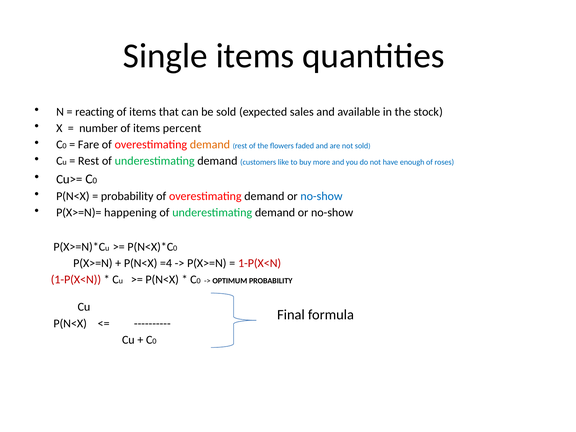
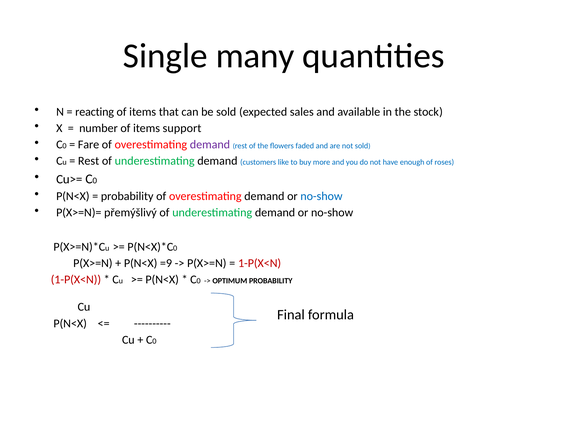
Single items: items -> many
percent: percent -> support
demand at (210, 145) colour: orange -> purple
happening: happening -> přemýšlivý
=4: =4 -> =9
